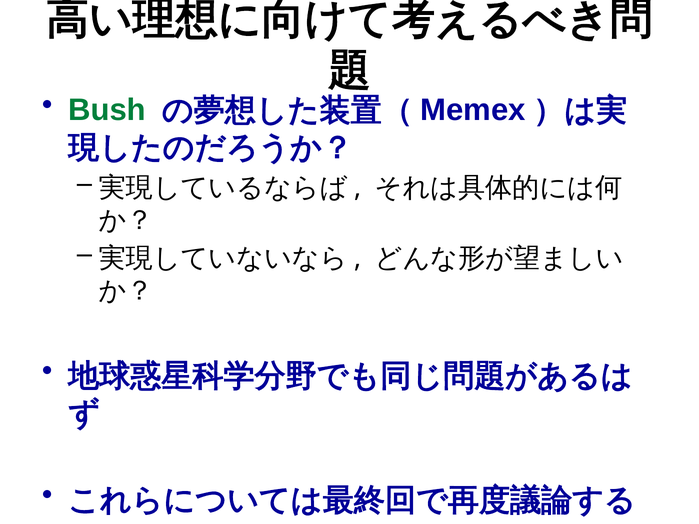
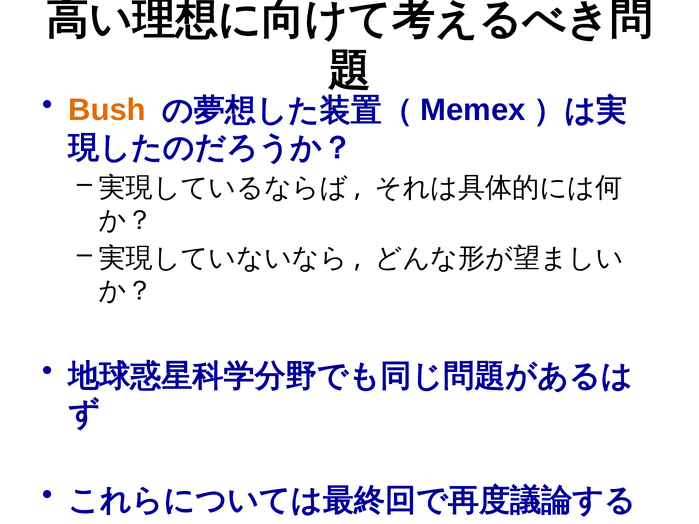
Bush colour: green -> orange
